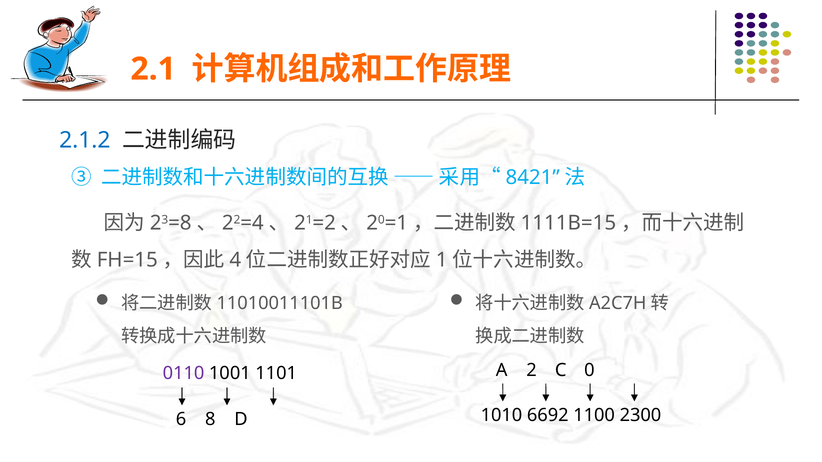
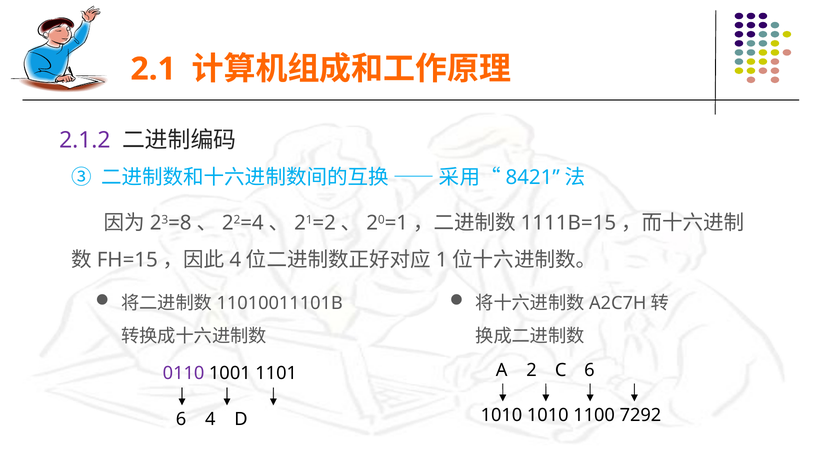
2.1.2 colour: blue -> purple
C 0: 0 -> 6
1010 6692: 6692 -> 1010
2300: 2300 -> 7292
8: 8 -> 4
